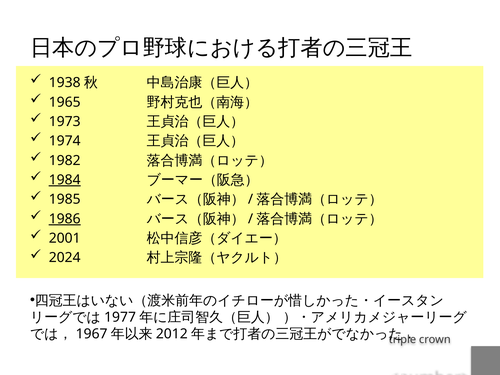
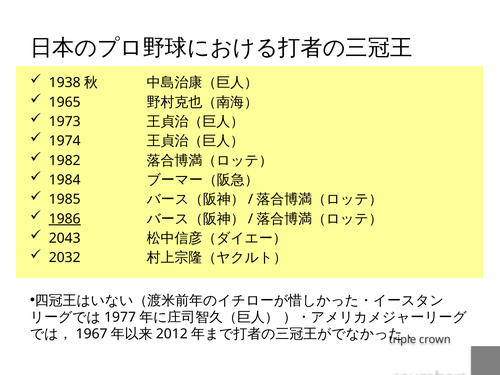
1984 underline: present -> none
2001: 2001 -> 2043
2024: 2024 -> 2032
